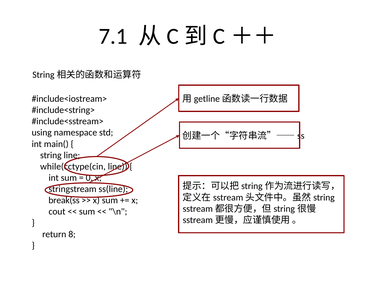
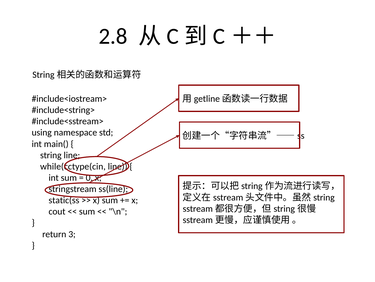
7.1: 7.1 -> 2.8
break(ss: break(ss -> static(ss
8: 8 -> 3
